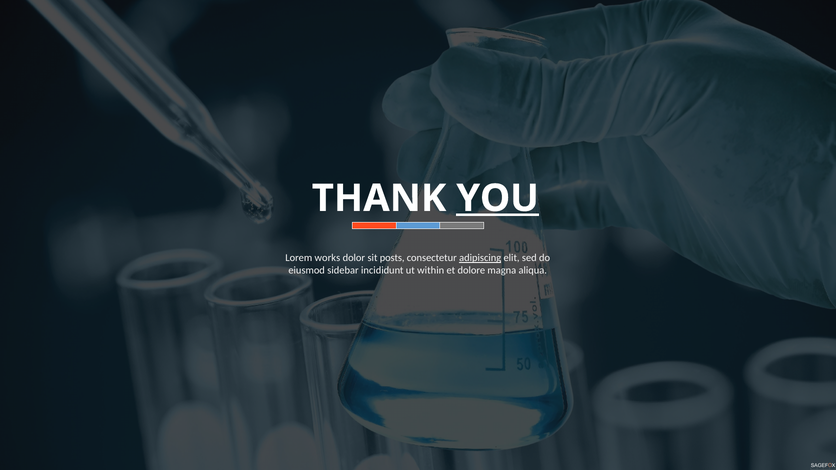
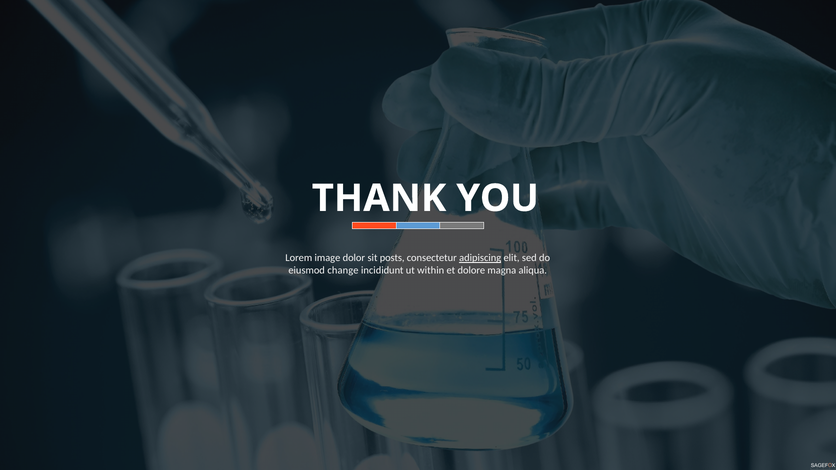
YOU underline: present -> none
works: works -> image
sidebar: sidebar -> change
